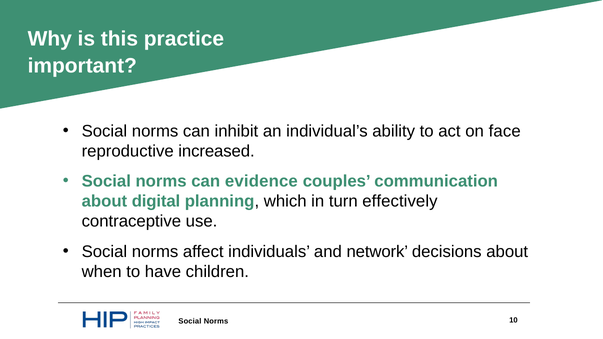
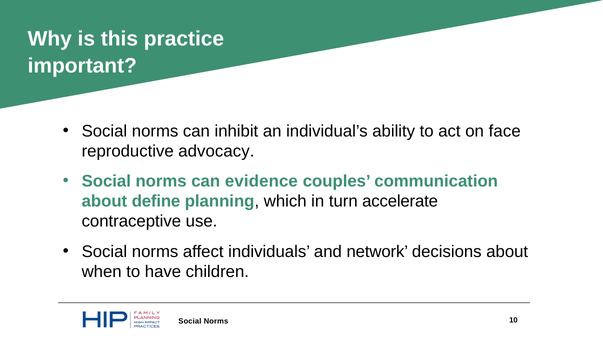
increased: increased -> advocacy
digital: digital -> define
effectively: effectively -> accelerate
